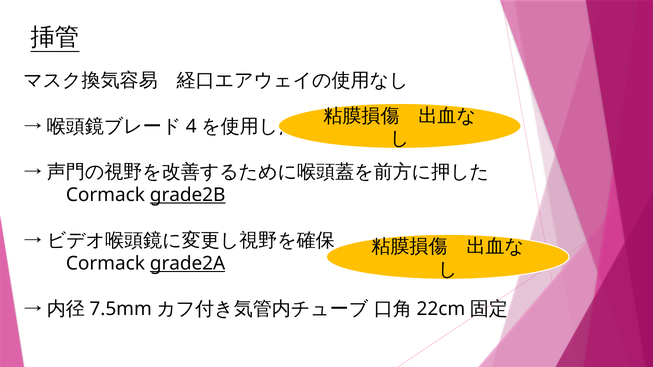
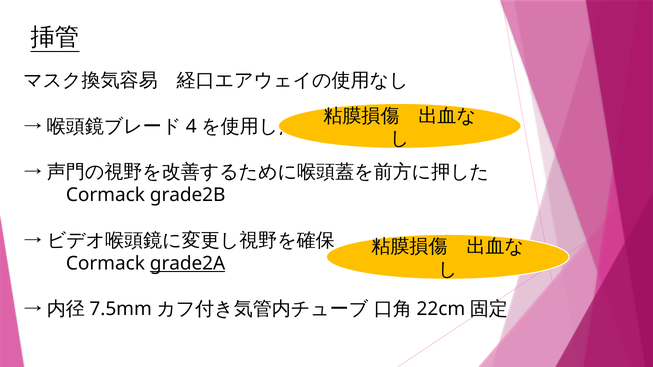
grade2B underline: present -> none
